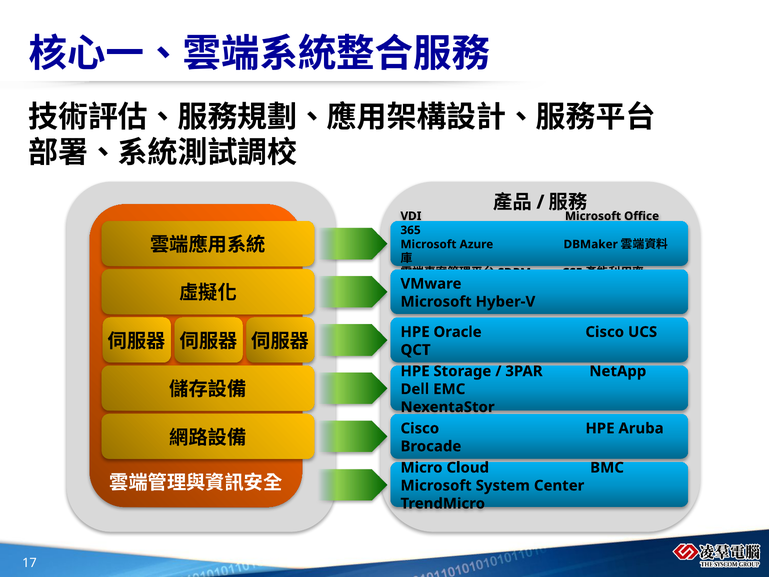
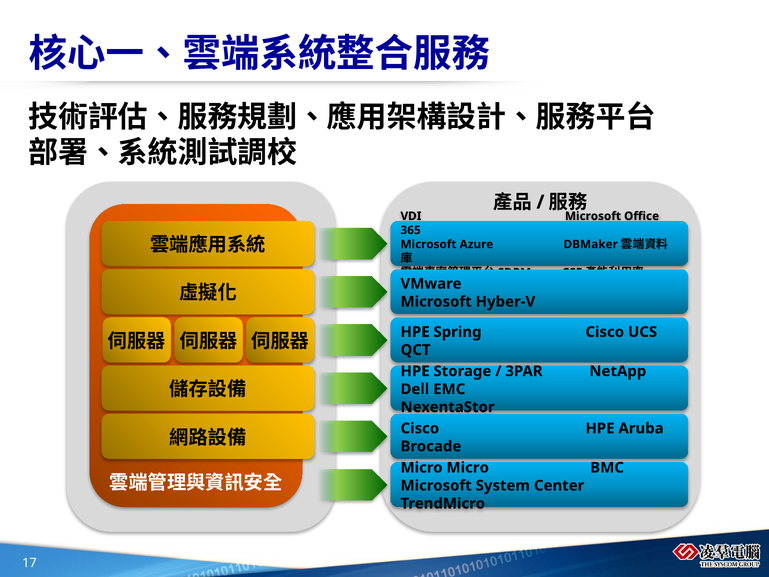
Oracle: Oracle -> Spring
Micro Cloud: Cloud -> Micro
